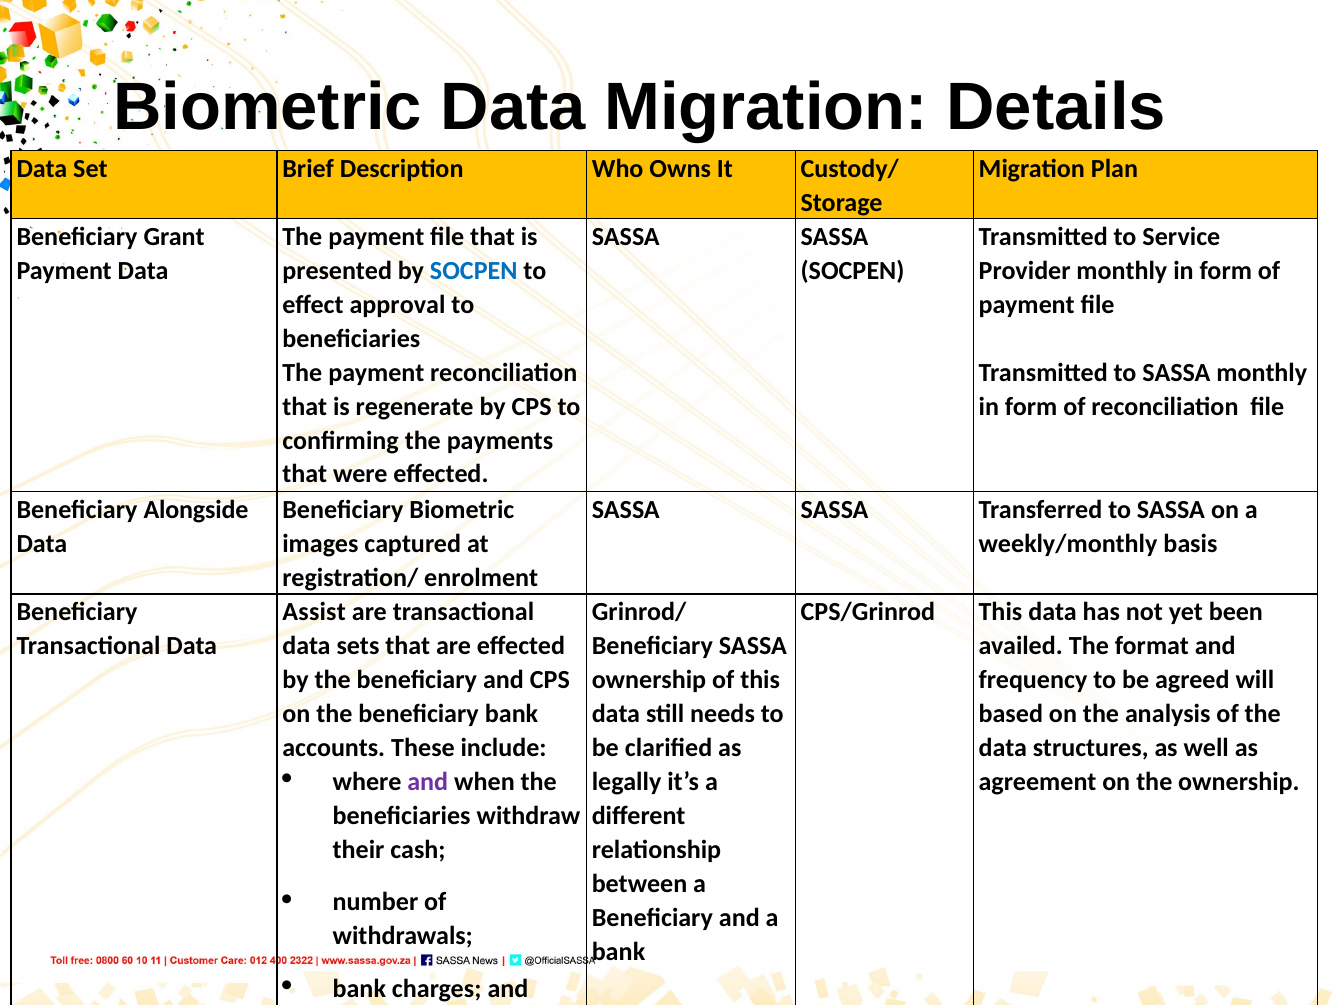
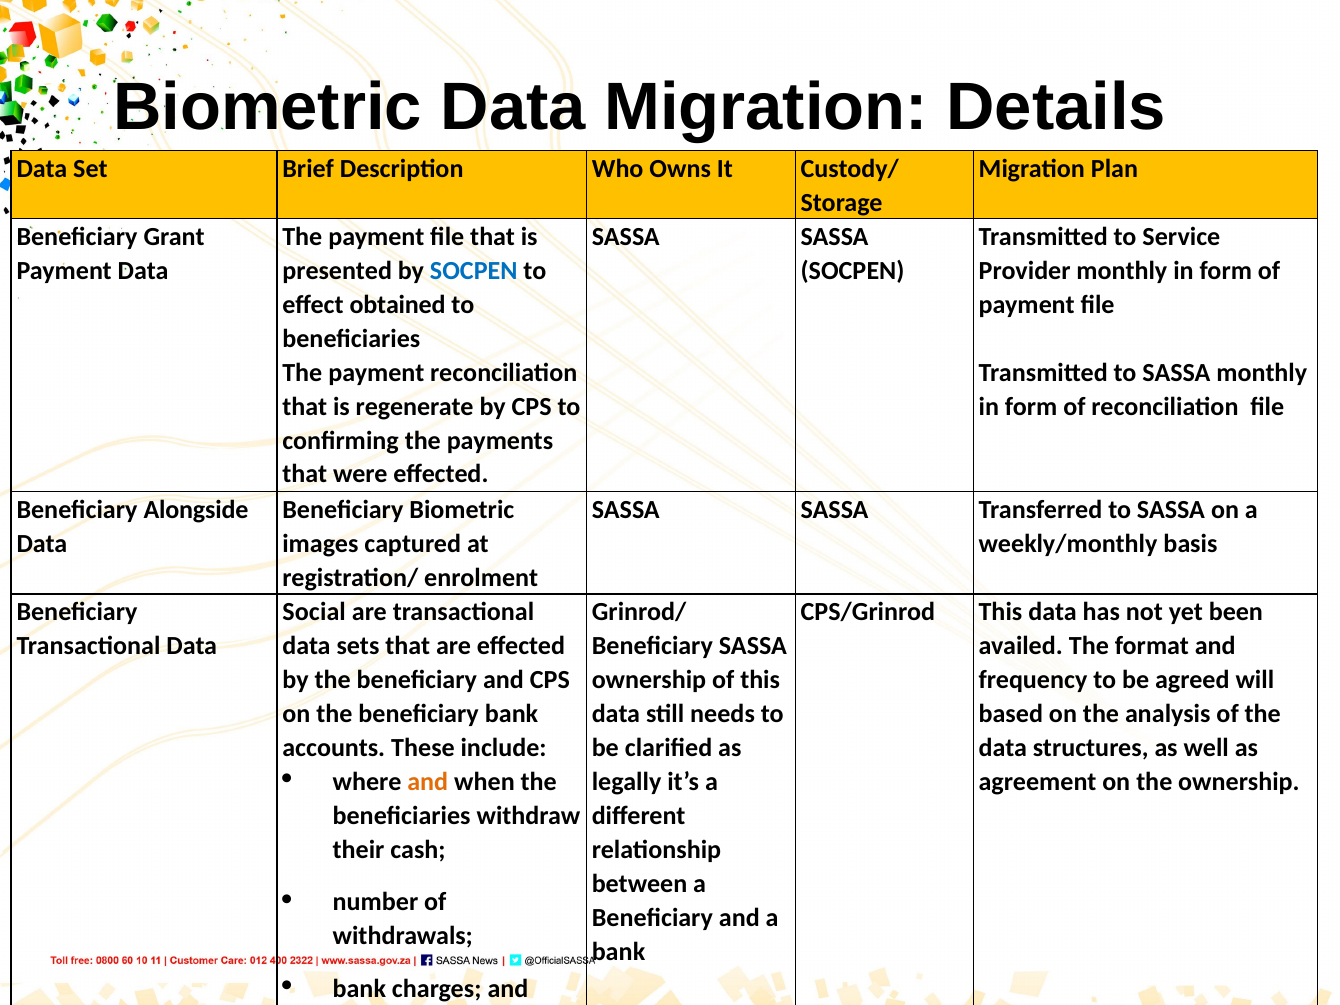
approval: approval -> obtained
Assist: Assist -> Social
and at (428, 782) colour: purple -> orange
